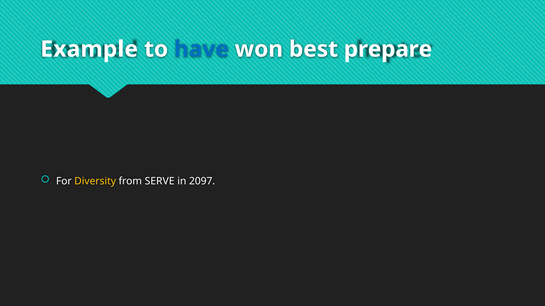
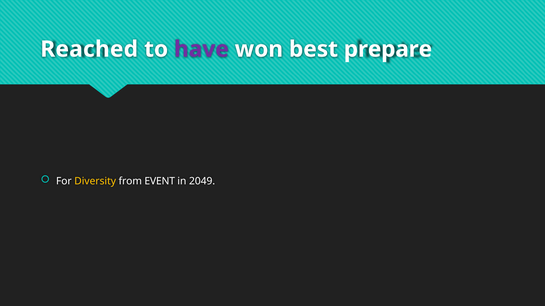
Example: Example -> Reached
have colour: blue -> purple
SERVE: SERVE -> EVENT
2097: 2097 -> 2049
